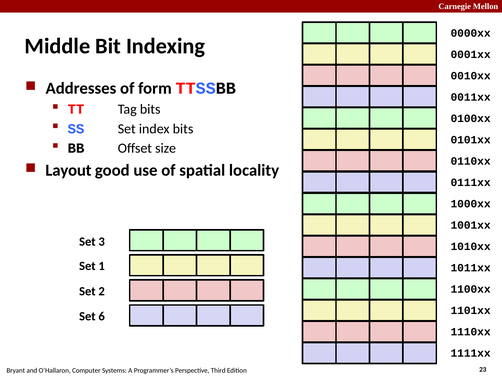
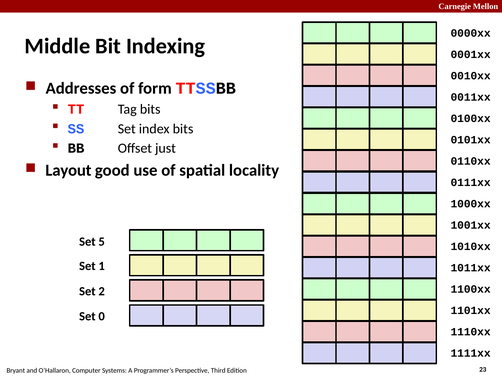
size: size -> just
3: 3 -> 5
6: 6 -> 0
